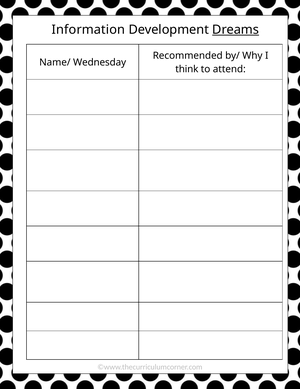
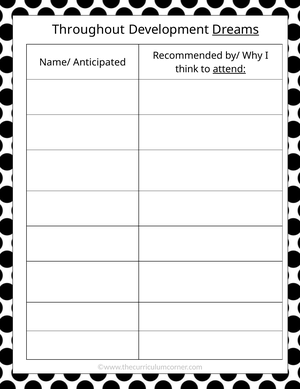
Information: Information -> Throughout
Wednesday: Wednesday -> Anticipated
attend underline: none -> present
